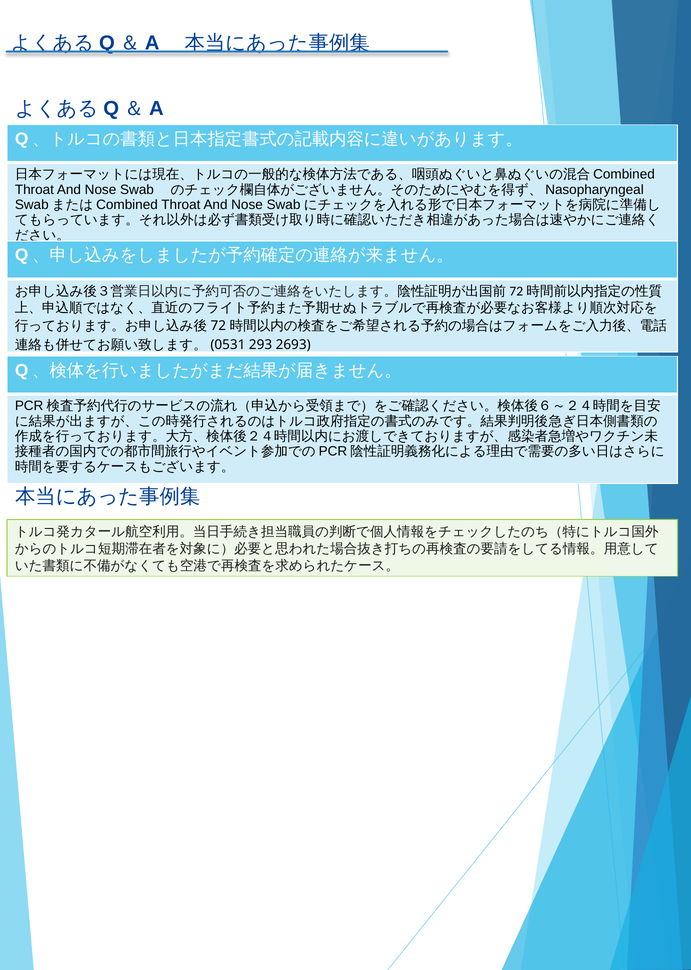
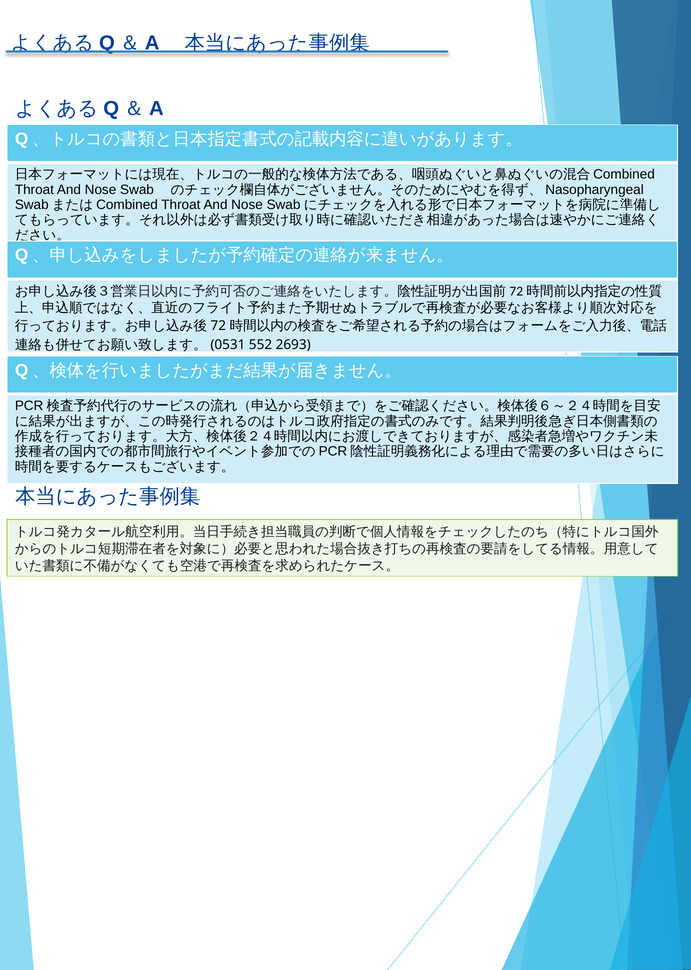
293: 293 -> 552
